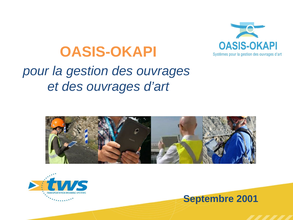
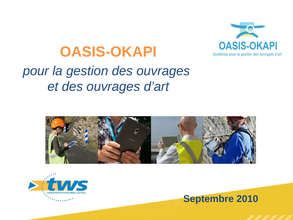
2001: 2001 -> 2010
